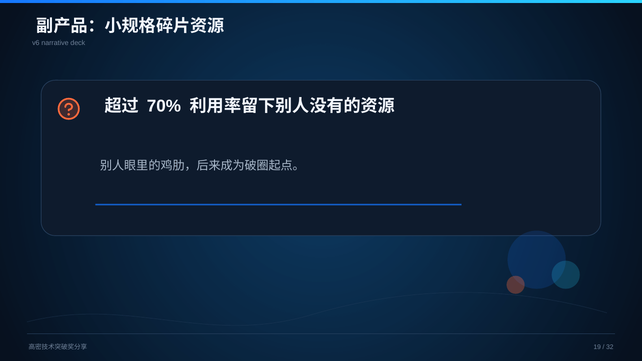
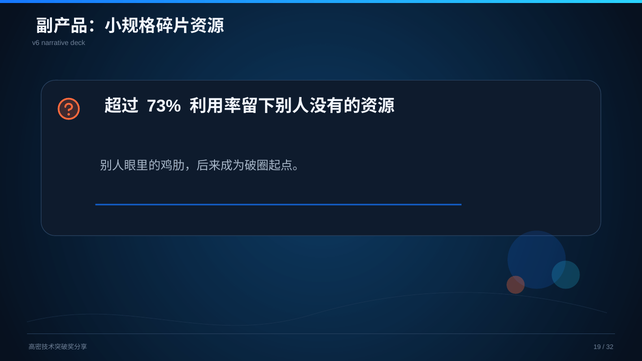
70%: 70% -> 73%
